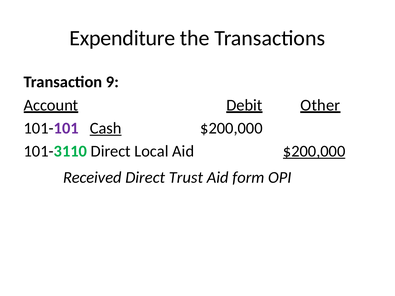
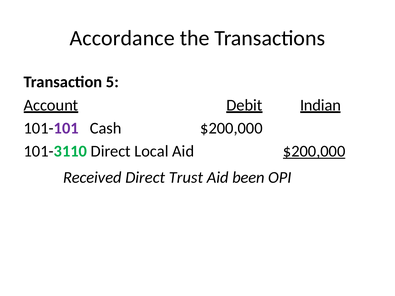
Expenditure: Expenditure -> Accordance
9: 9 -> 5
Other: Other -> Indian
Cash underline: present -> none
form: form -> been
